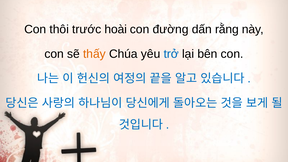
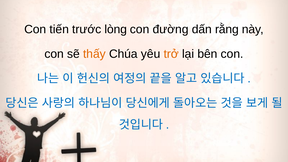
thôi: thôi -> tiến
hoài: hoài -> lòng
trở colour: blue -> orange
